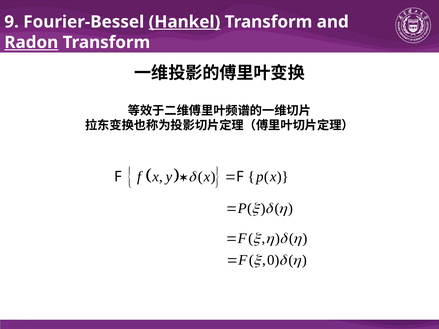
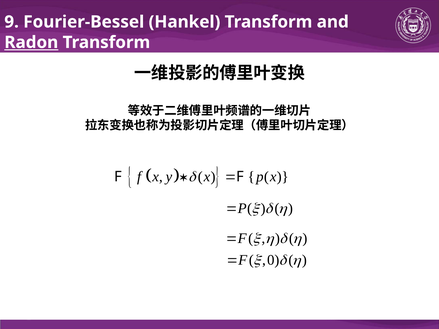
Hankel underline: present -> none
